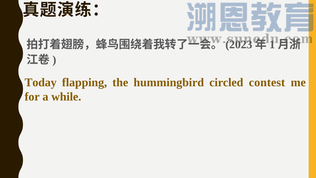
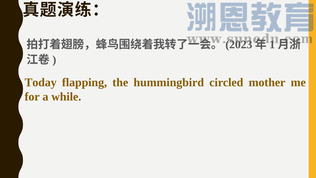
contest: contest -> mother
